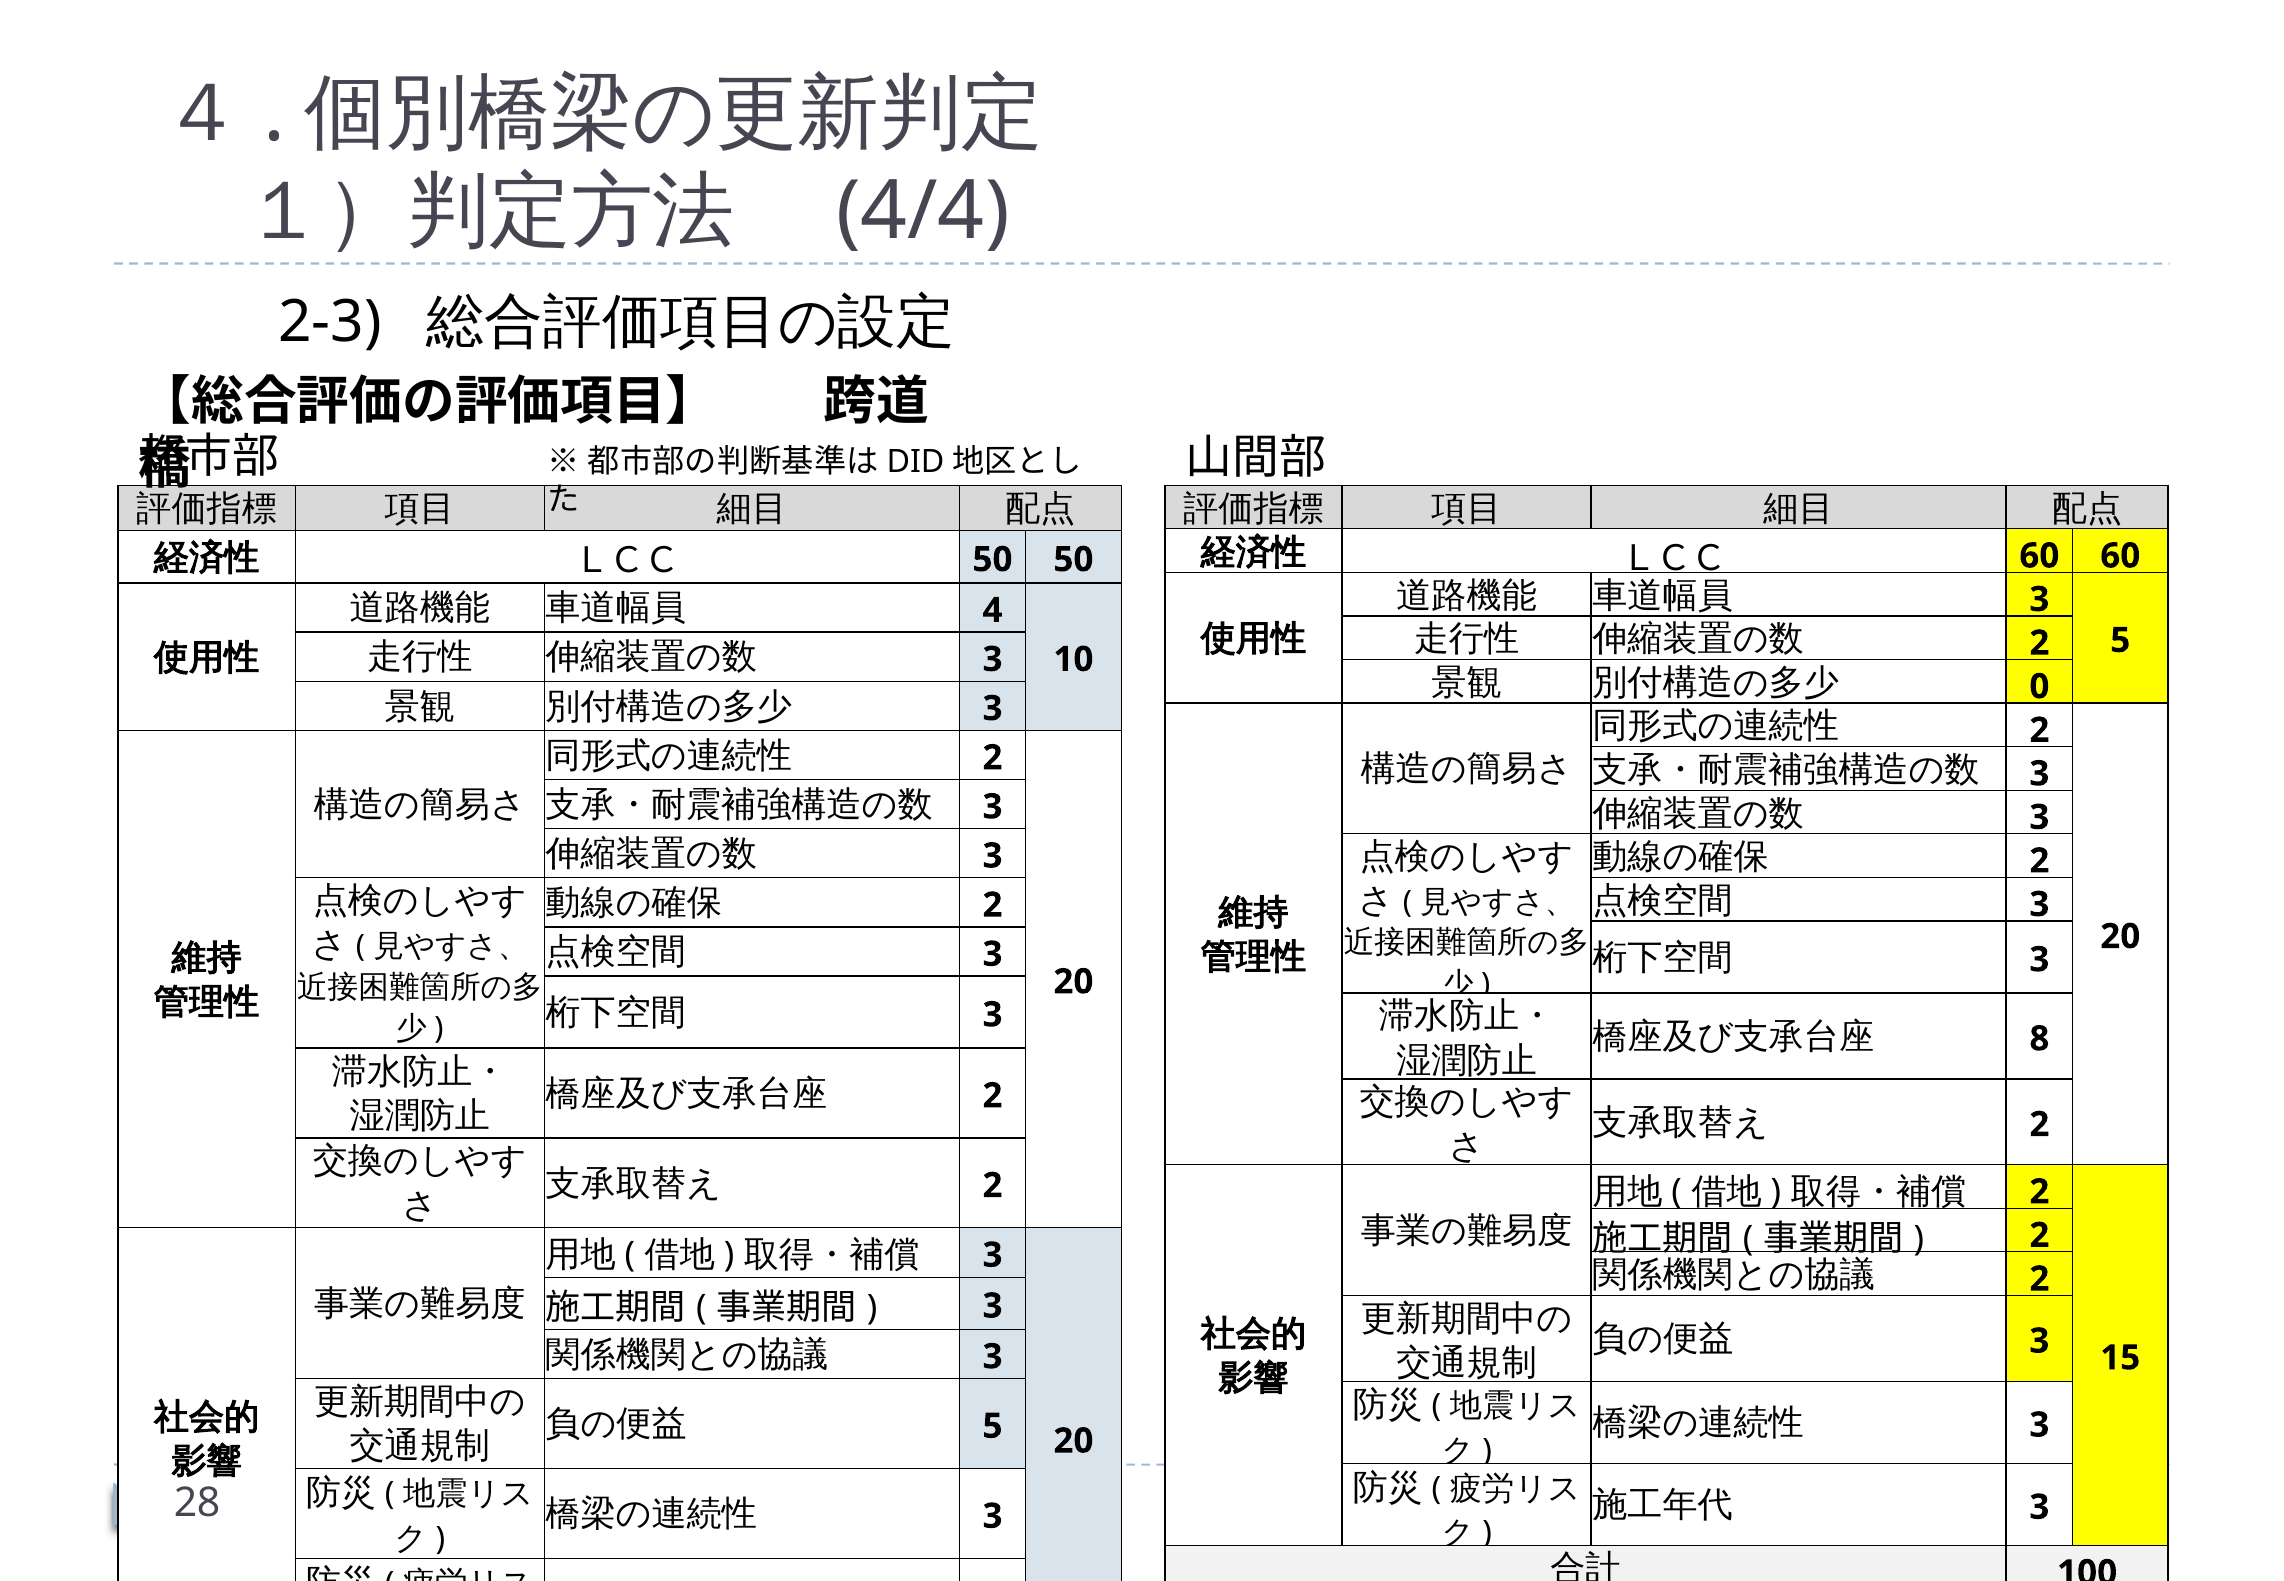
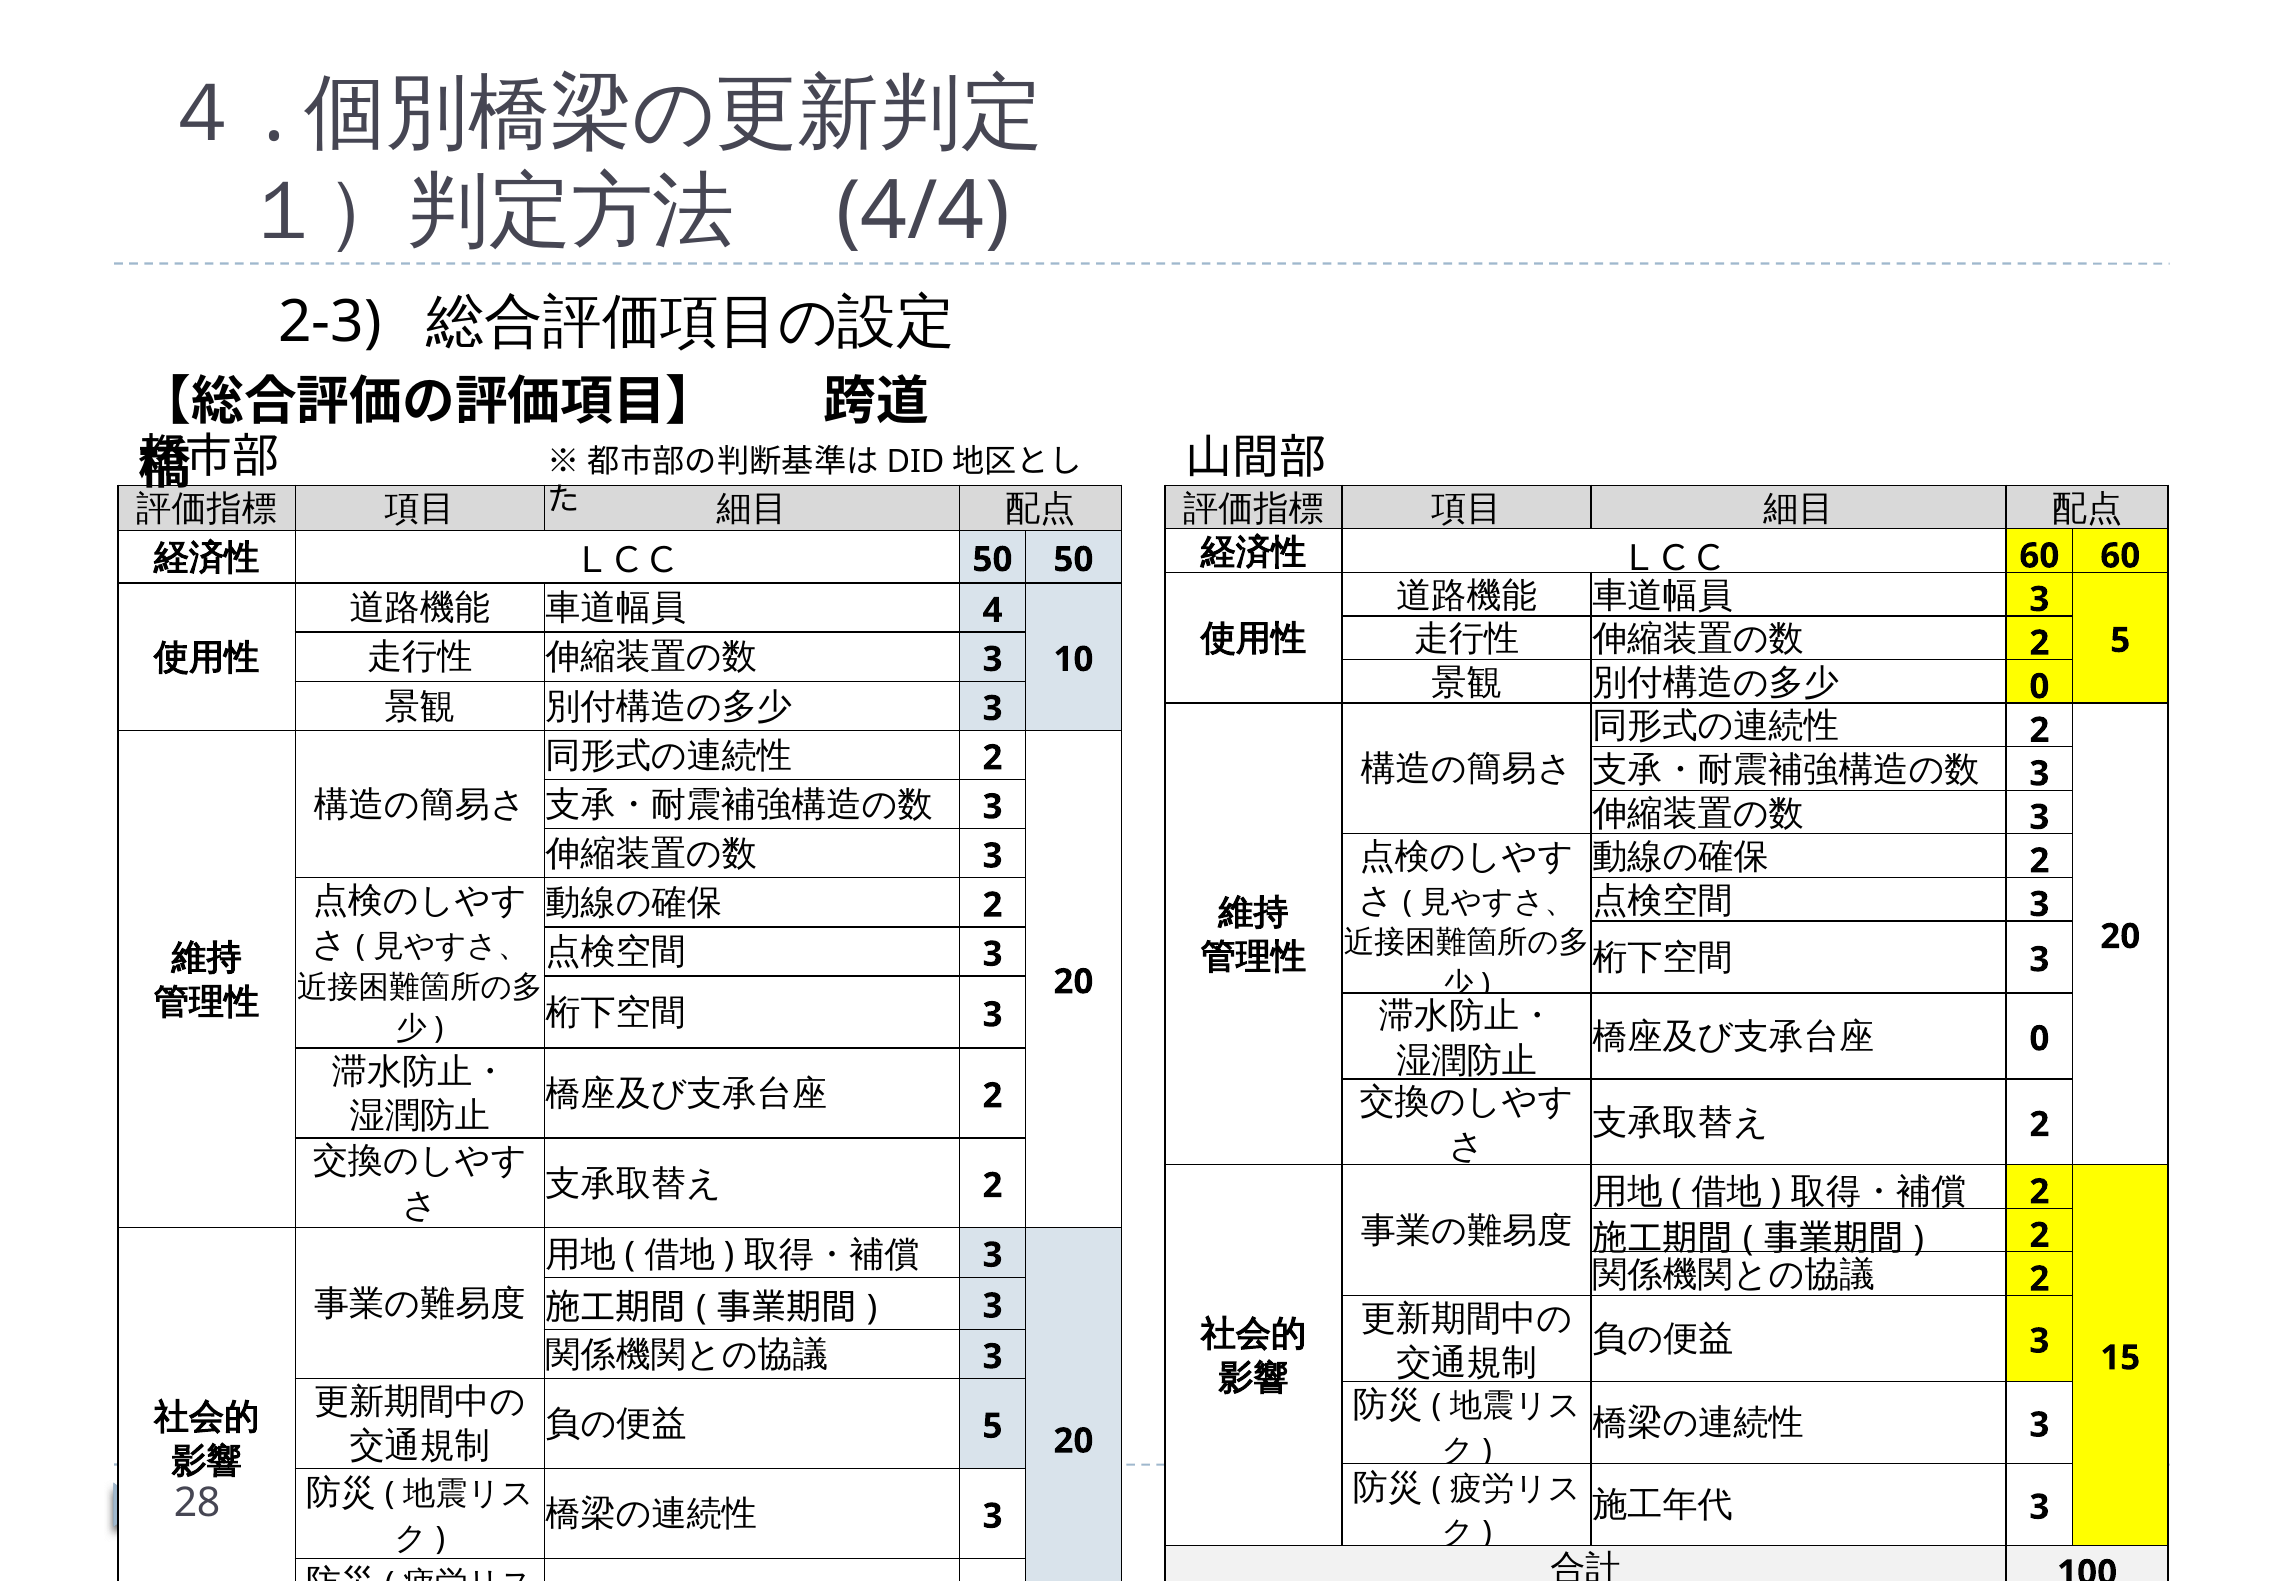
8 at (2039, 1039): 8 -> 0
